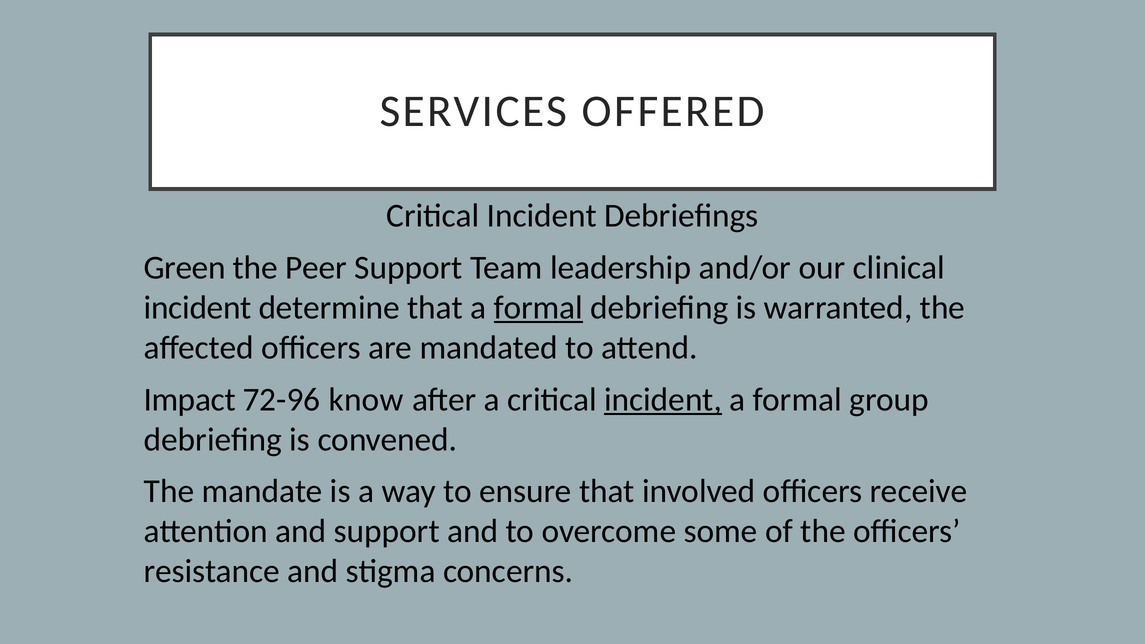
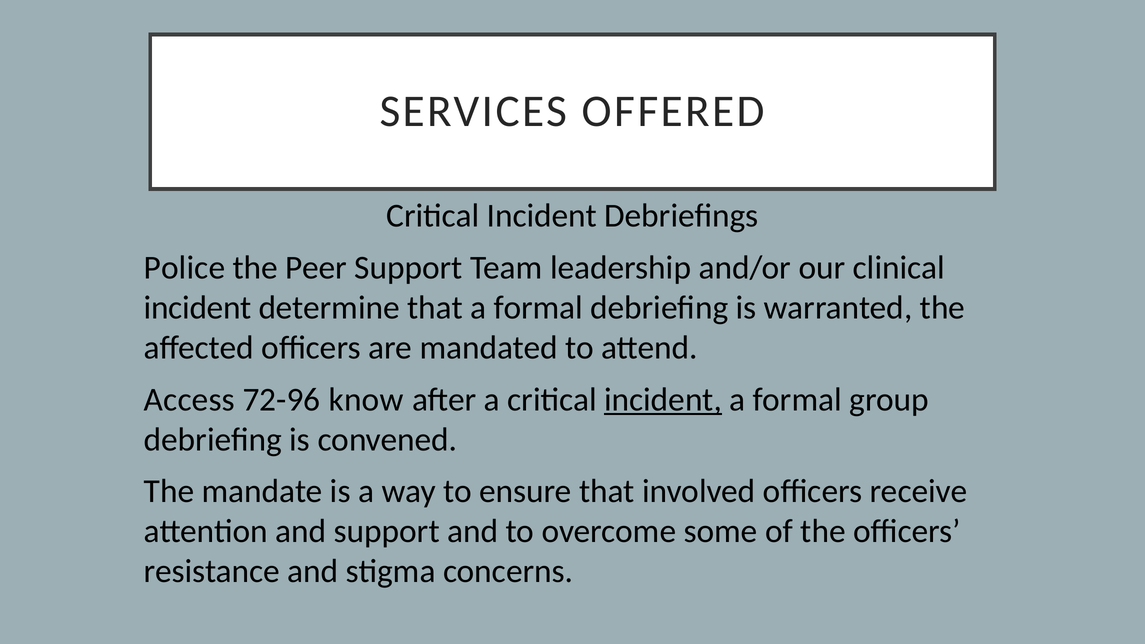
Green: Green -> Police
formal at (538, 308) underline: present -> none
Impact: Impact -> Access
